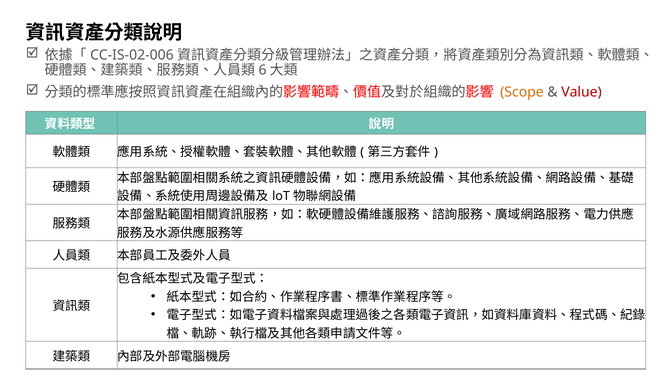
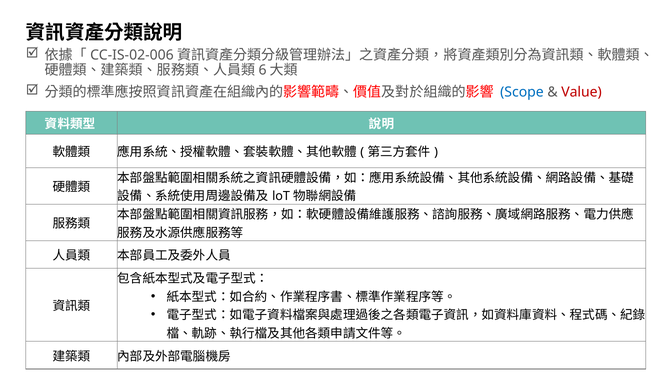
Scope colour: orange -> blue
